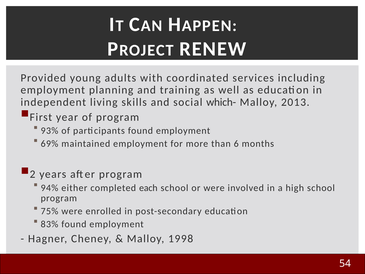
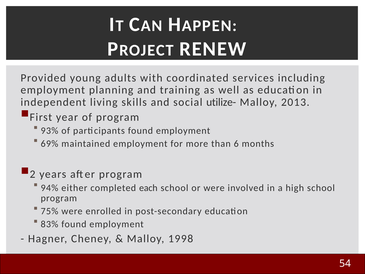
which-: which- -> utilize-
